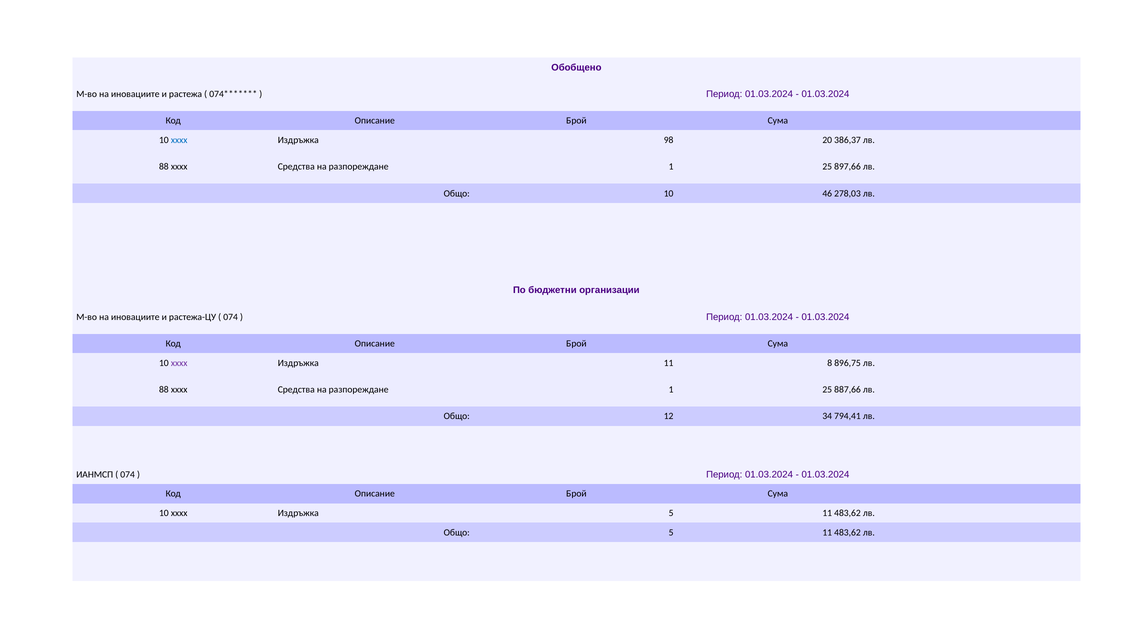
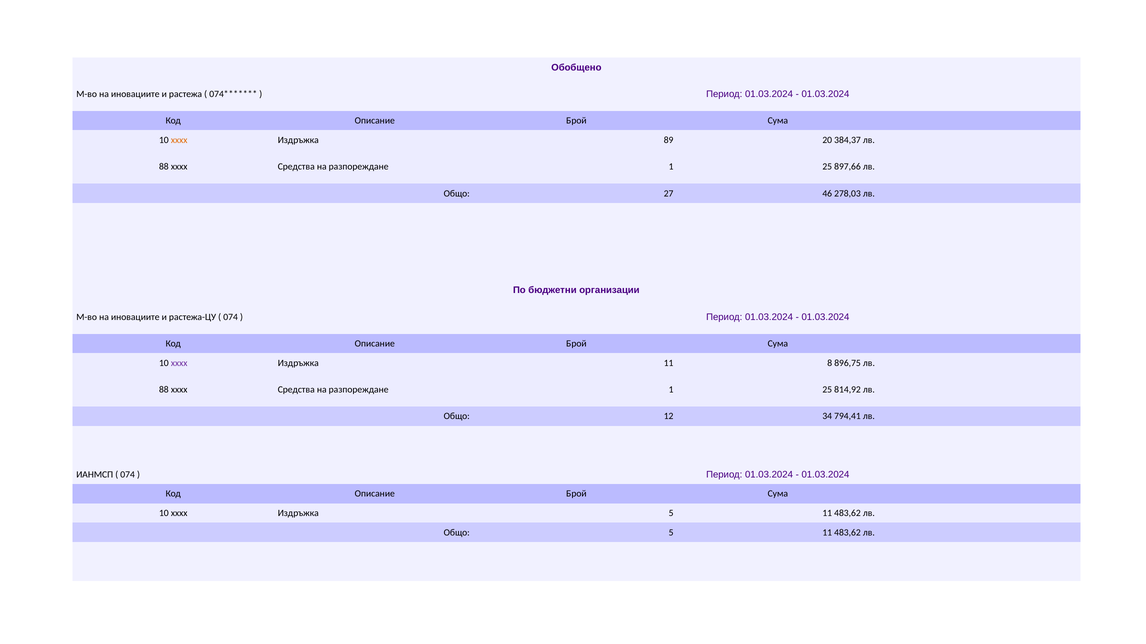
xxxx at (179, 140) colour: blue -> orange
98: 98 -> 89
386,37: 386,37 -> 384,37
Общо 10: 10 -> 27
887,66: 887,66 -> 814,92
